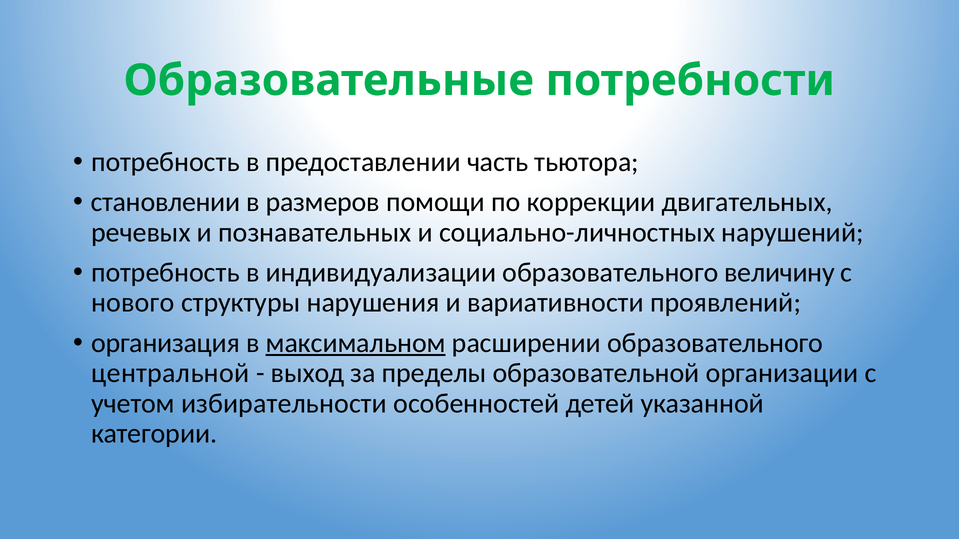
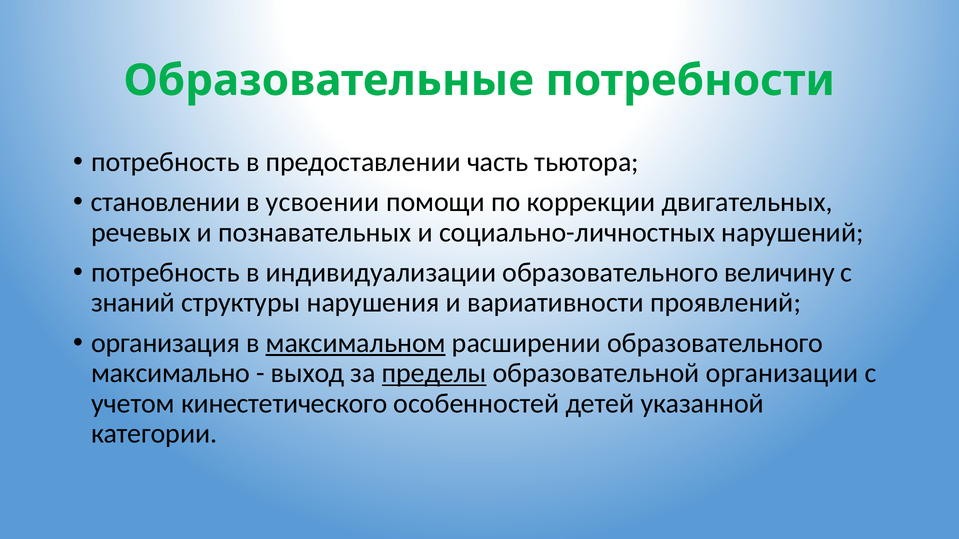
размеров: размеров -> усвоении
нового: нового -> знаний
центральной: центральной -> максимально
пределы underline: none -> present
избирательности: избирательности -> кинестетического
